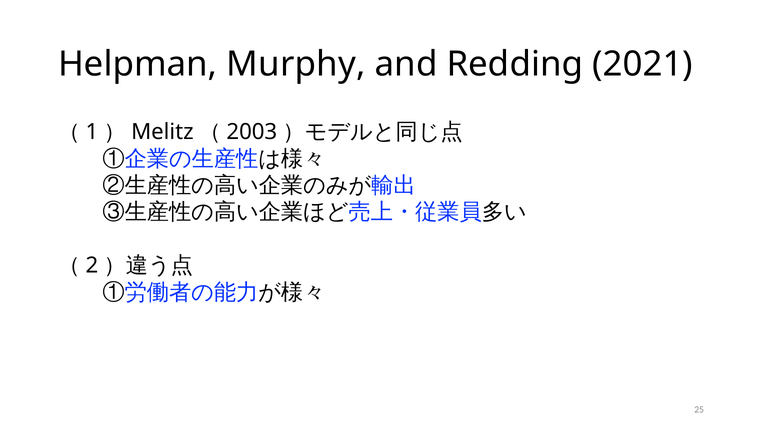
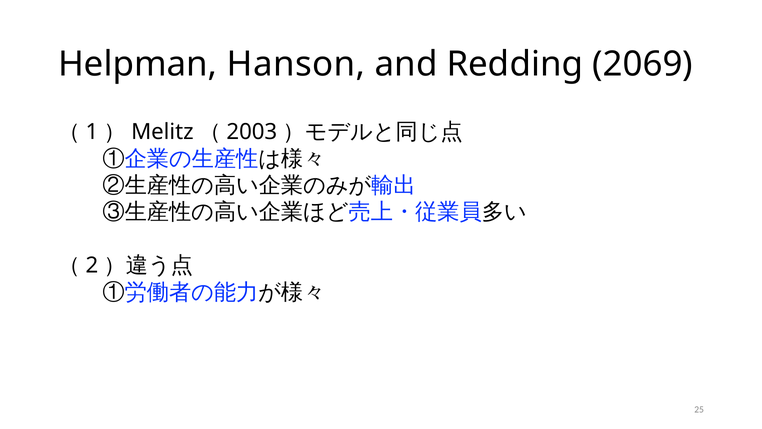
Murphy: Murphy -> Hanson
2021: 2021 -> 2069
